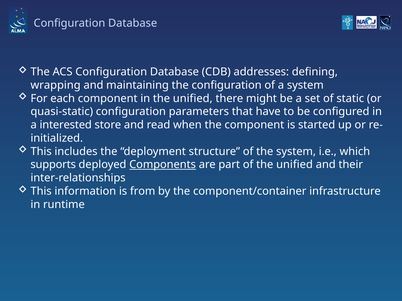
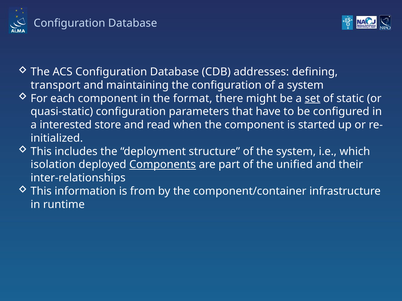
wrapping: wrapping -> transport
in the unified: unified -> format
set underline: none -> present
supports: supports -> isolation
